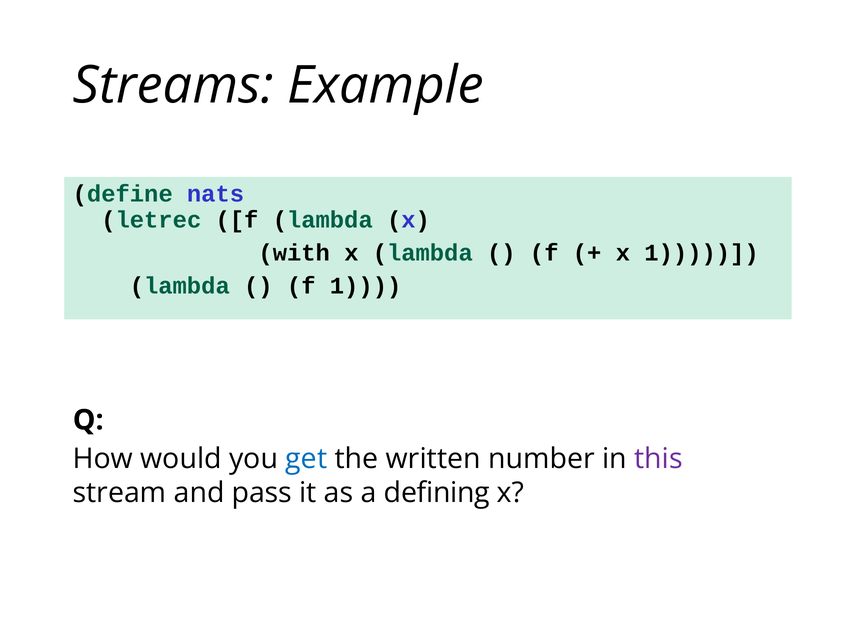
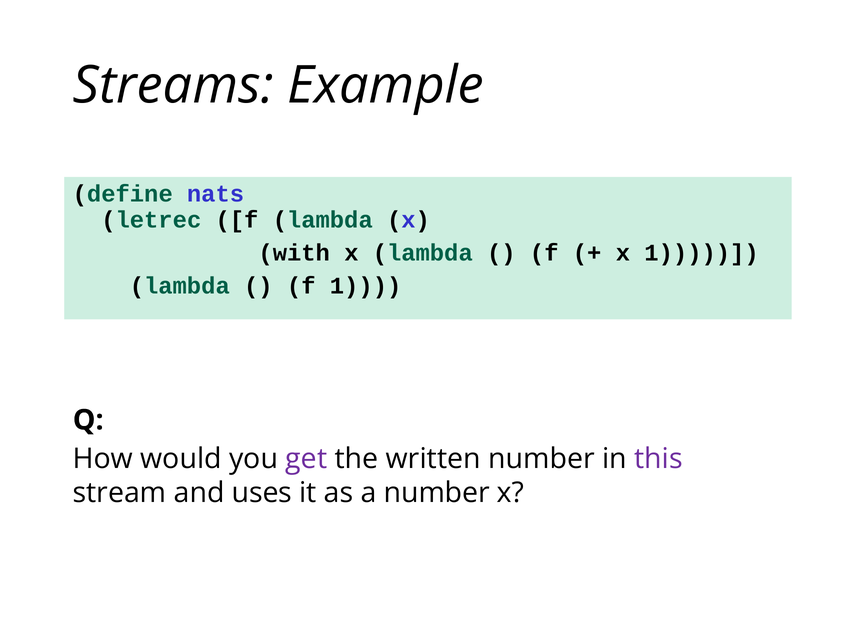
get colour: blue -> purple
pass: pass -> uses
a defining: defining -> number
